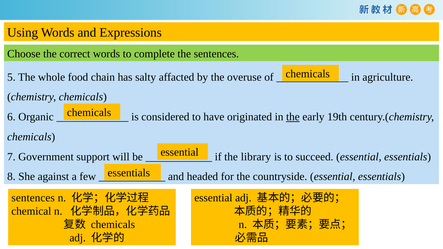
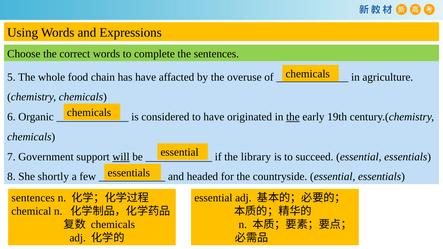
has salty: salty -> have
will underline: none -> present
against: against -> shortly
